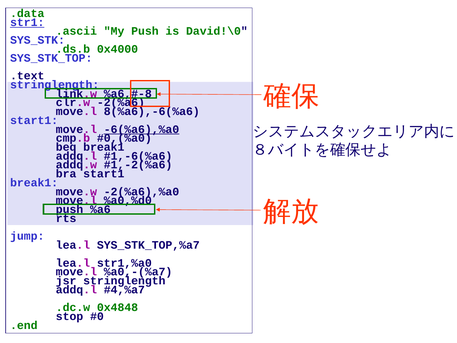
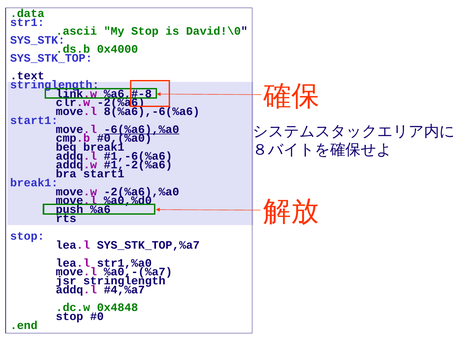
str1 underline: present -> none
My Push: Push -> Stop
jump at (27, 236): jump -> stop
